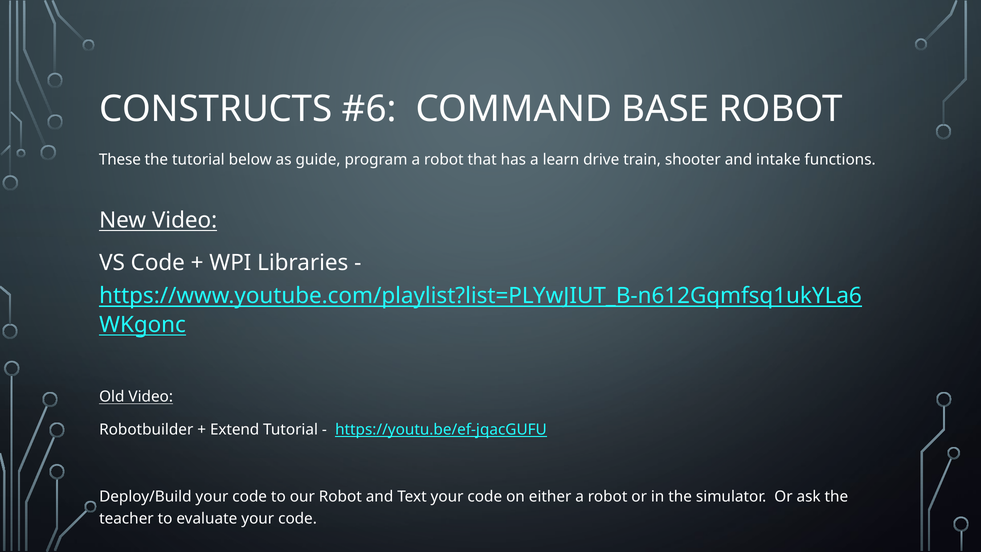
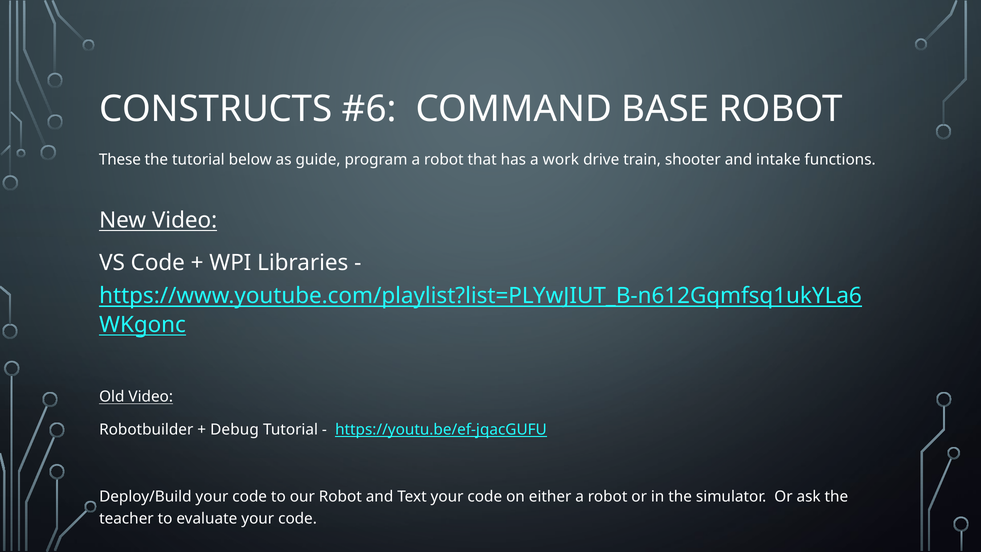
learn: learn -> work
Extend: Extend -> Debug
